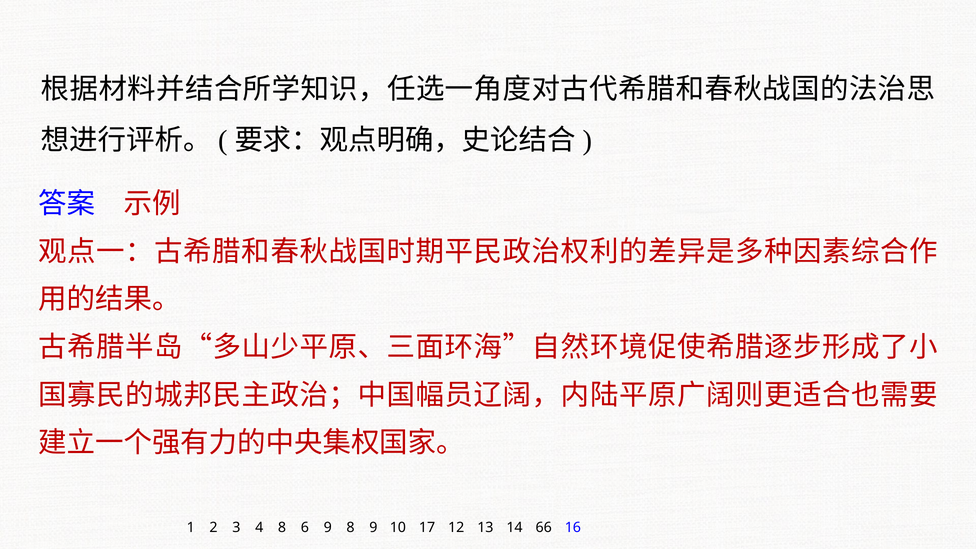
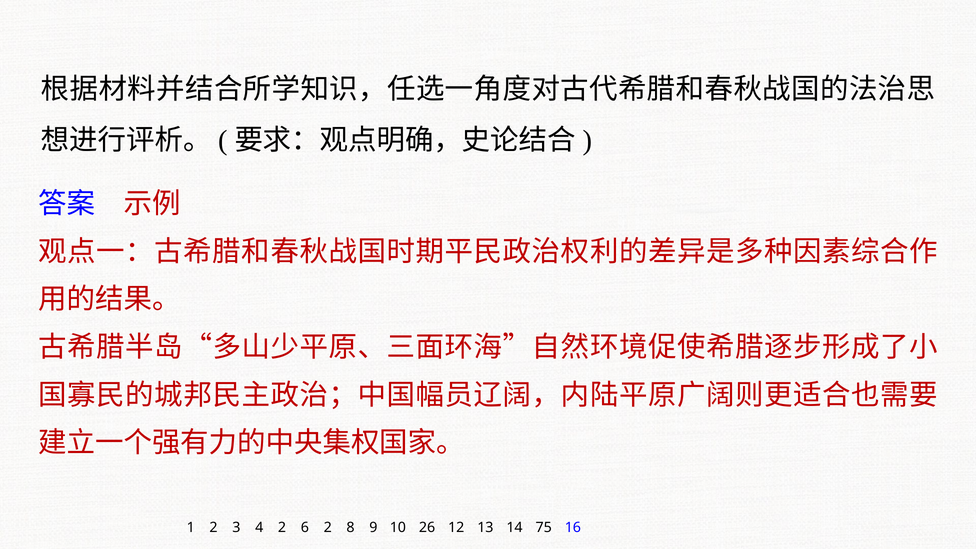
4 8: 8 -> 2
6 9: 9 -> 2
17: 17 -> 26
66: 66 -> 75
